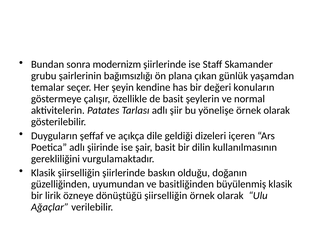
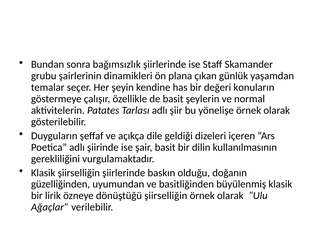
modernizm: modernizm -> bağımsızlık
bağımsızlığı: bağımsızlığı -> dinamikleri
